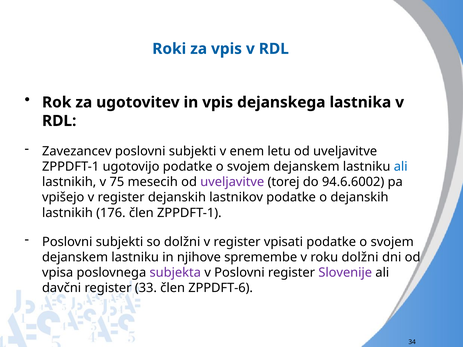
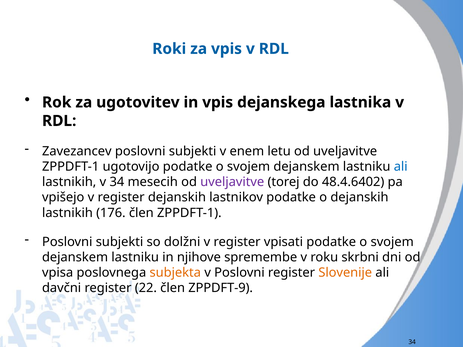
v 75: 75 -> 34
94.6.6002: 94.6.6002 -> 48.4.6402
roku dolžni: dolžni -> skrbni
subjekta colour: purple -> orange
Slovenije colour: purple -> orange
33: 33 -> 22
ZPPDFT-6: ZPPDFT-6 -> ZPPDFT-9
